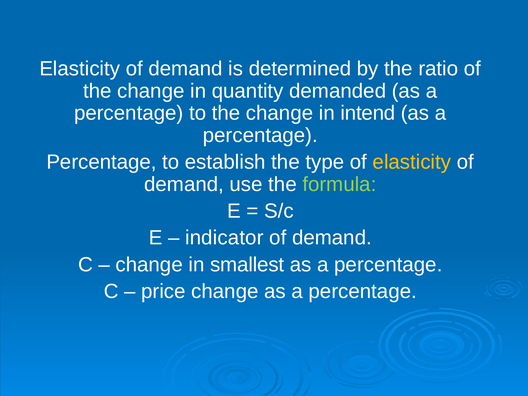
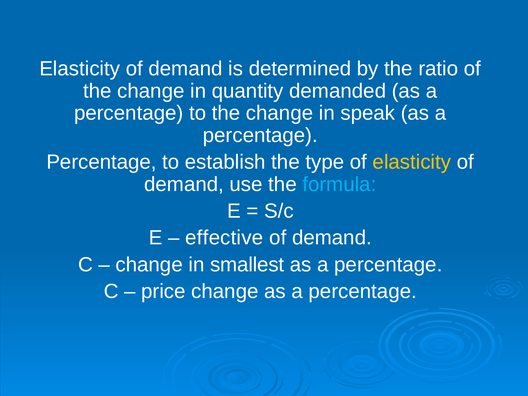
intend: intend -> speak
formula colour: light green -> light blue
indicator: indicator -> effective
